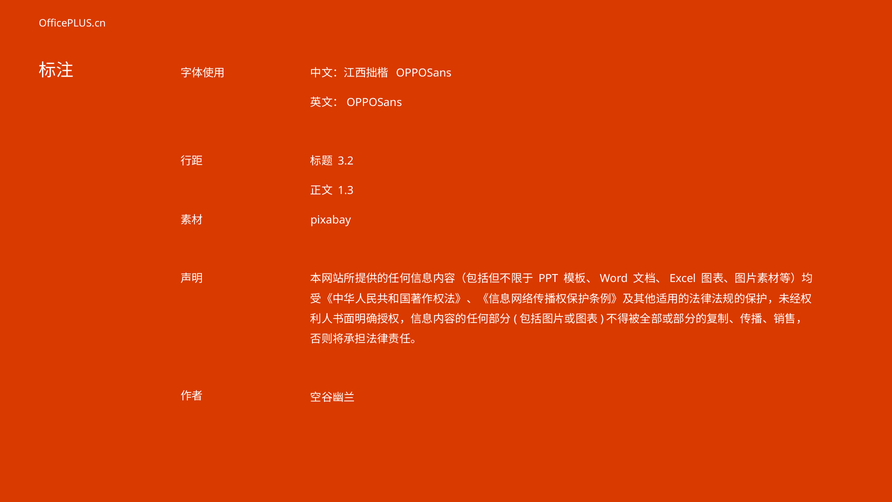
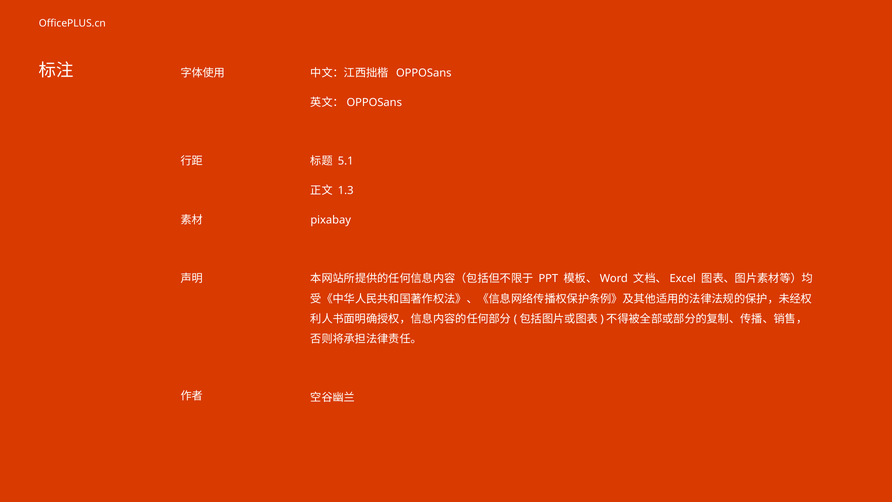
3.2: 3.2 -> 5.1
